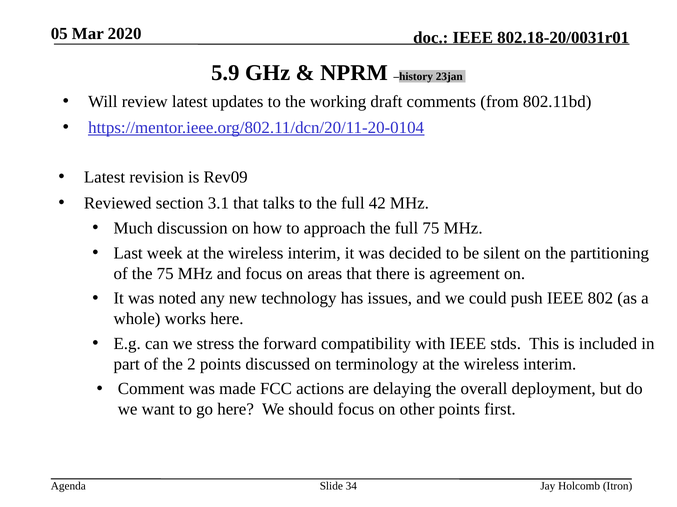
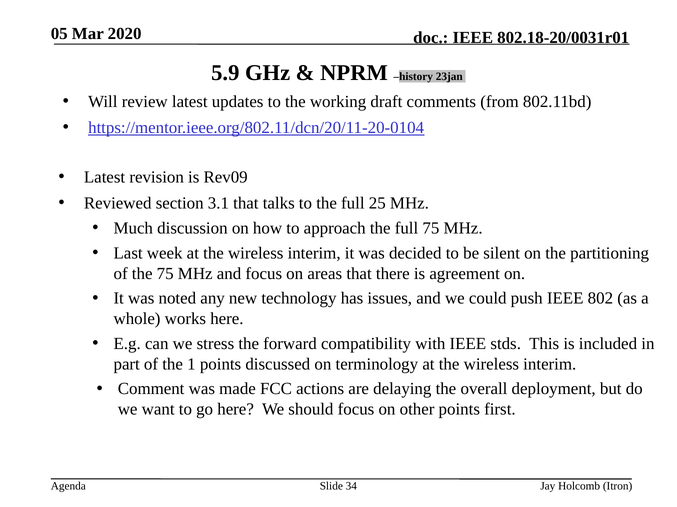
42: 42 -> 25
2: 2 -> 1
